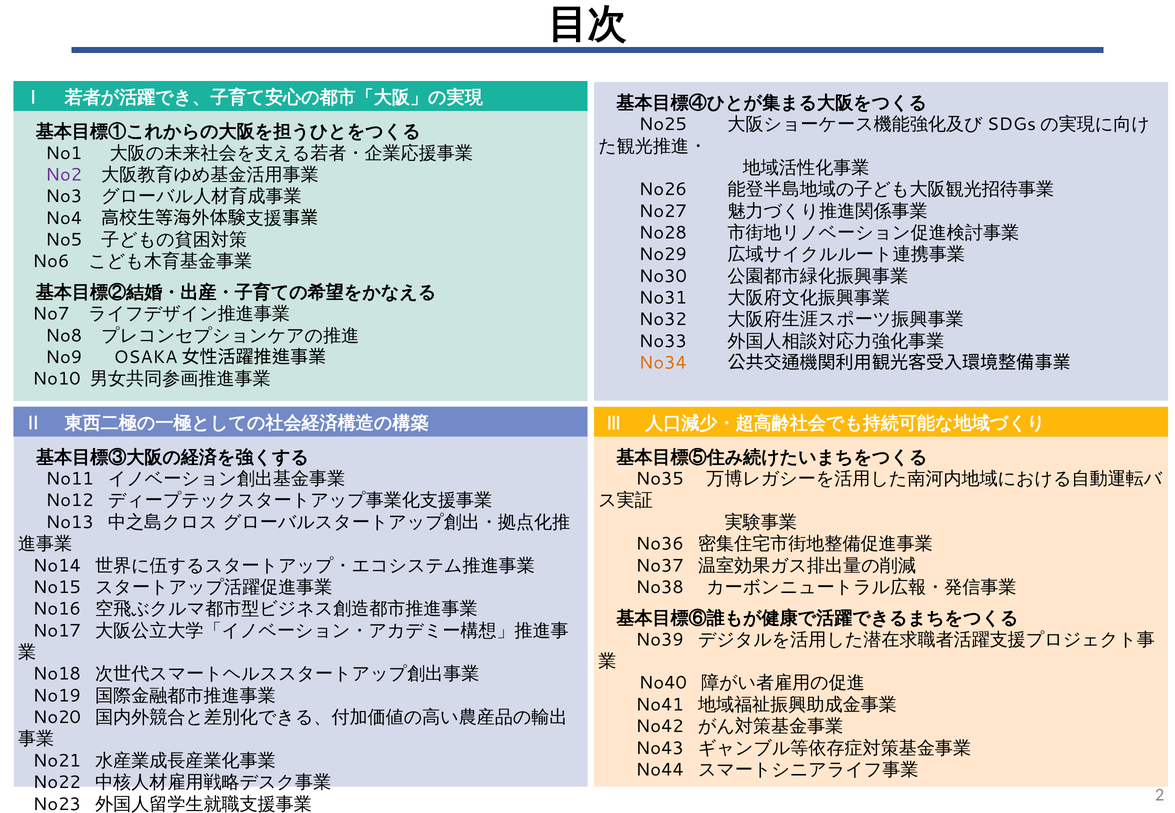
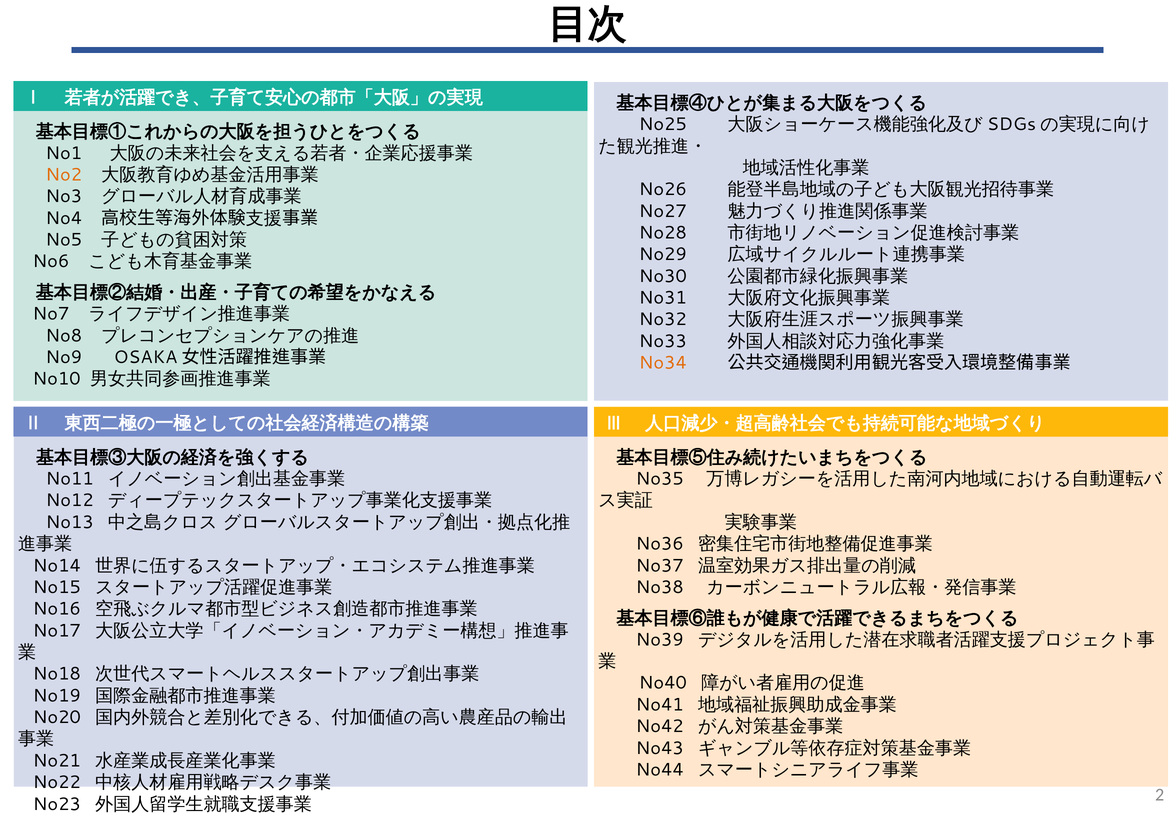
No2 colour: purple -> orange
